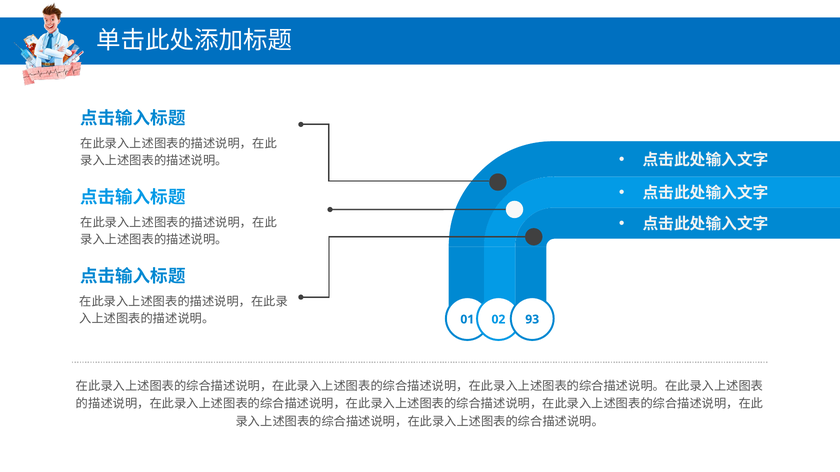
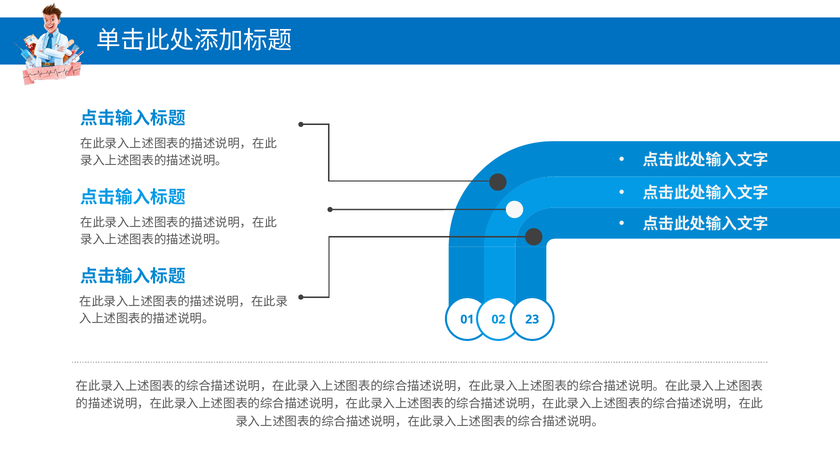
93: 93 -> 23
